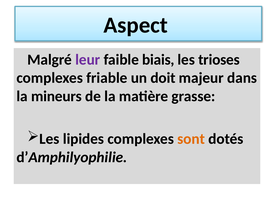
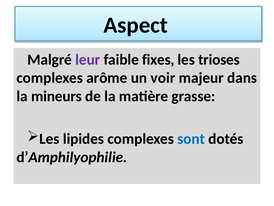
biais: biais -> fixes
friable: friable -> arôme
doit: doit -> voir
sont colour: orange -> blue
